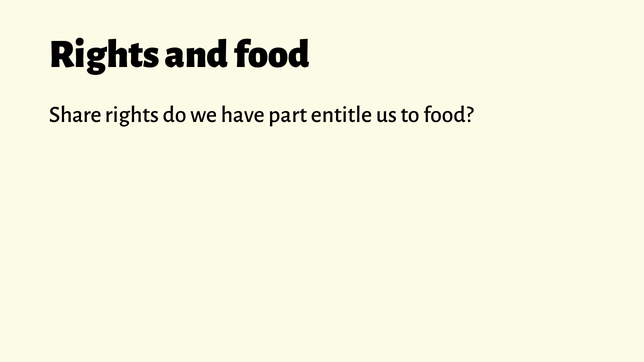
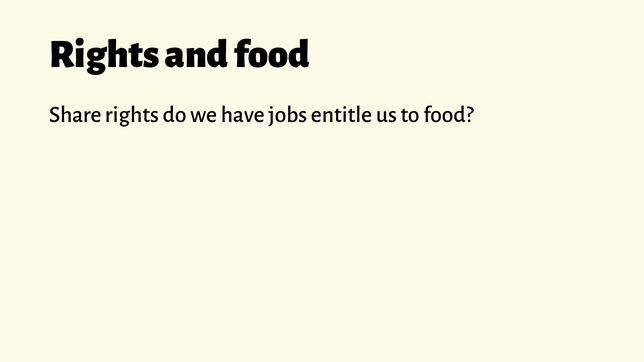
part: part -> jobs
